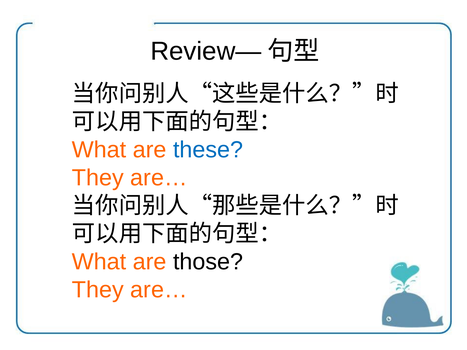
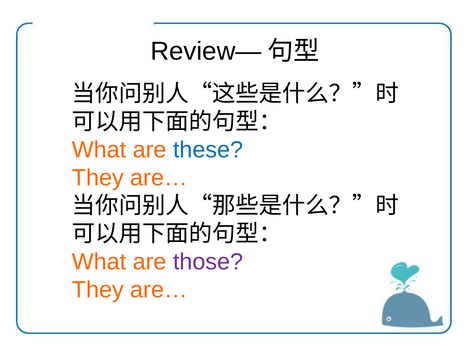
those colour: black -> purple
